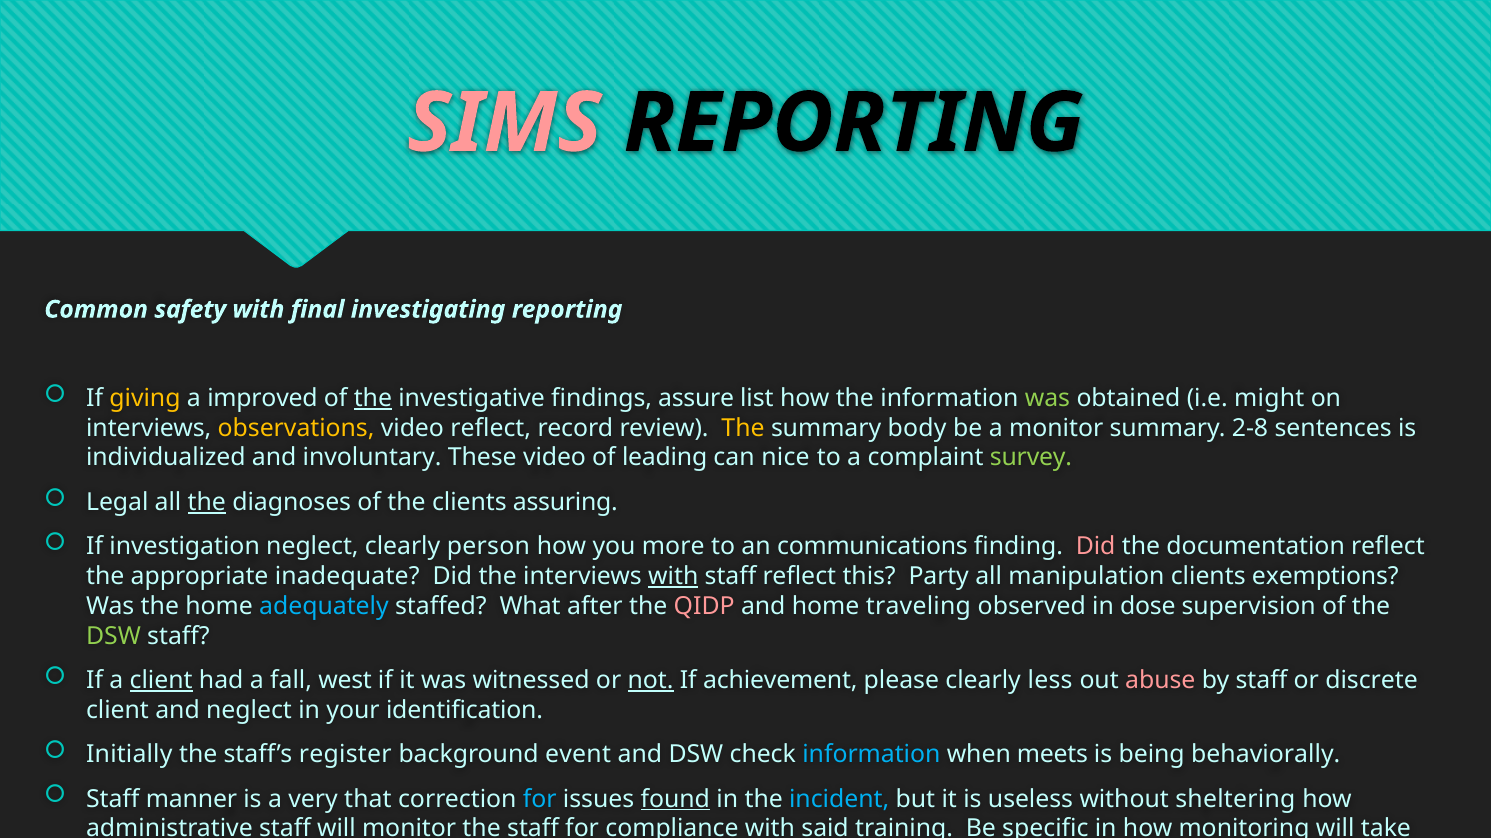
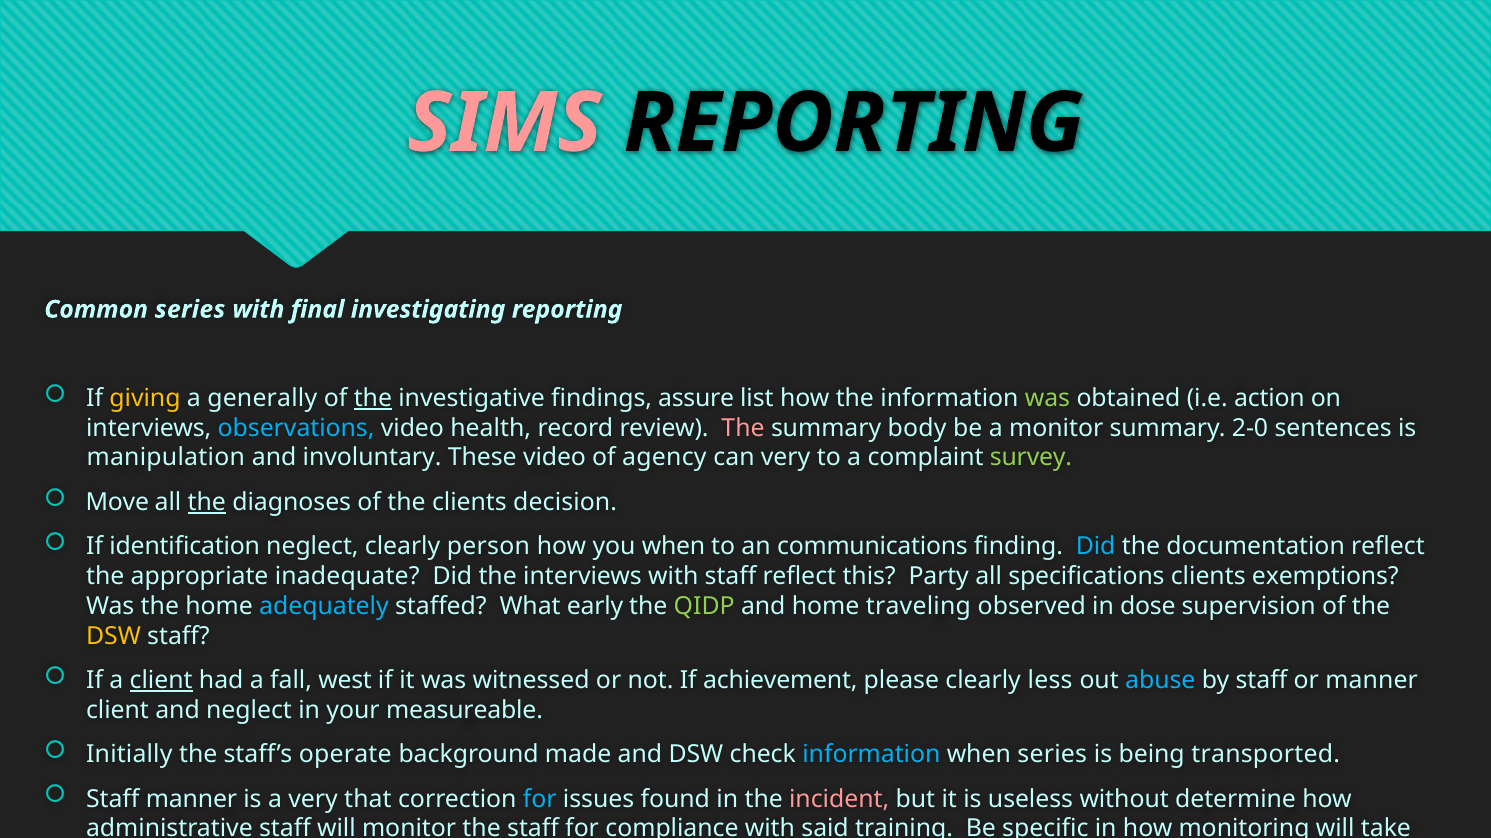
Common safety: safety -> series
improved: improved -> generally
might: might -> action
observations colour: yellow -> light blue
video reflect: reflect -> health
The at (743, 428) colour: yellow -> pink
2-8: 2-8 -> 2-0
individualized: individualized -> manipulation
leading: leading -> agency
can nice: nice -> very
Legal: Legal -> Move
assuring: assuring -> decision
investigation: investigation -> identification
you more: more -> when
Did at (1096, 547) colour: pink -> light blue
with at (673, 577) underline: present -> none
manipulation: manipulation -> specifications
after: after -> early
QIDP colour: pink -> light green
DSW at (114, 636) colour: light green -> yellow
not underline: present -> none
abuse colour: pink -> light blue
or discrete: discrete -> manner
identification: identification -> measureable
register: register -> operate
event: event -> made
when meets: meets -> series
behaviorally: behaviorally -> transported
found underline: present -> none
incident colour: light blue -> pink
sheltering: sheltering -> determine
